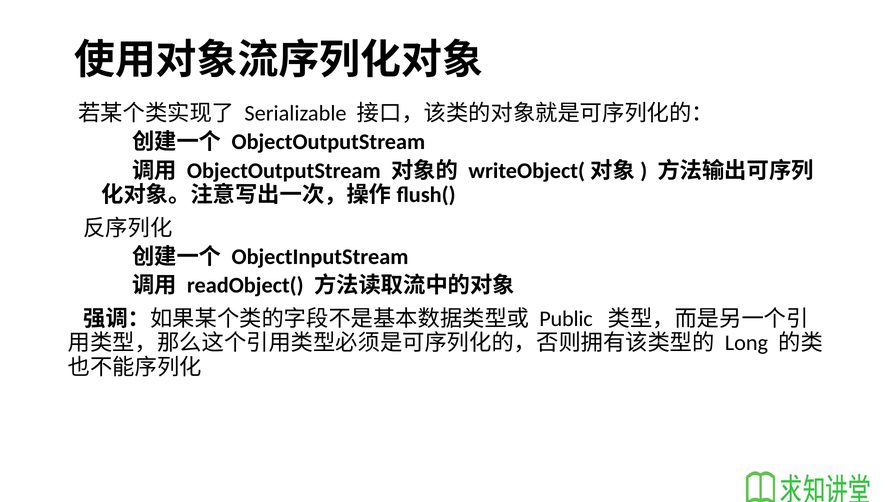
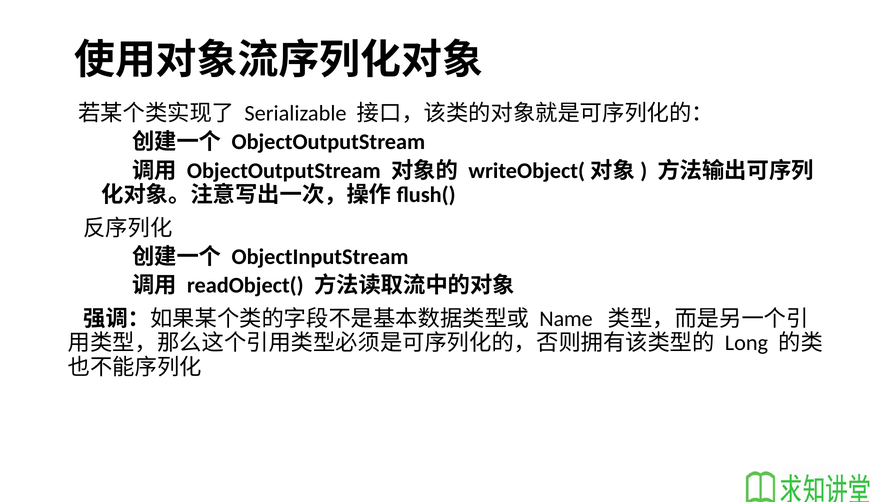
Public: Public -> Name
